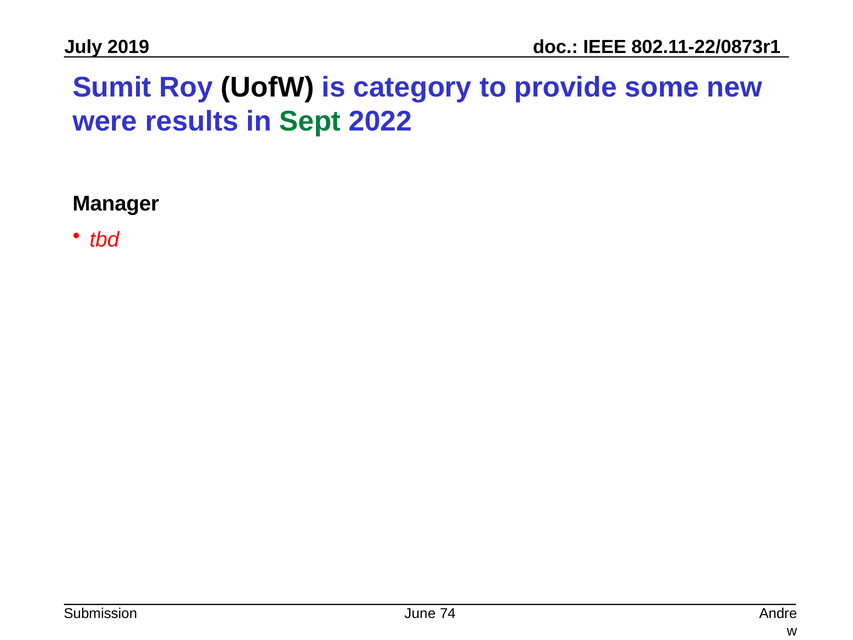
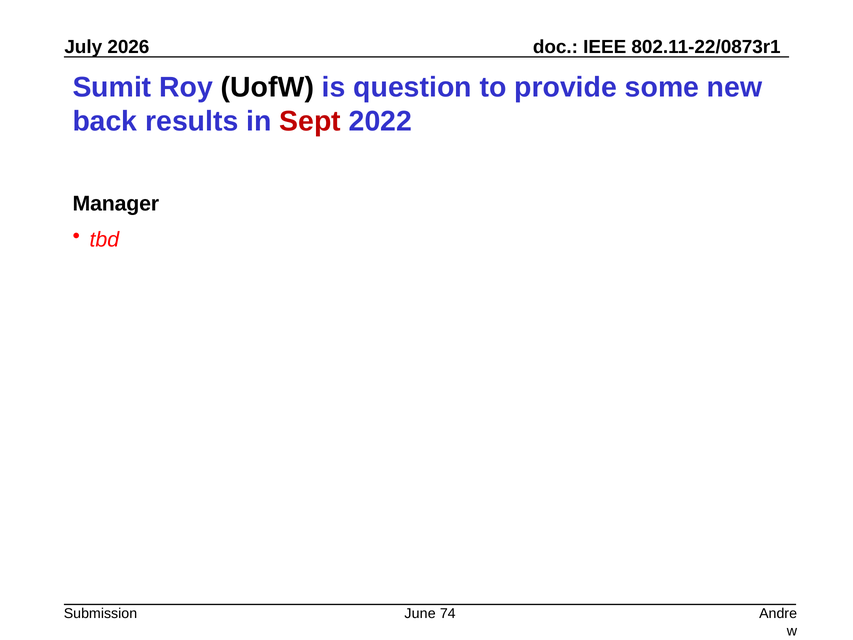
2019: 2019 -> 2026
category: category -> question
were: were -> back
Sept colour: green -> red
